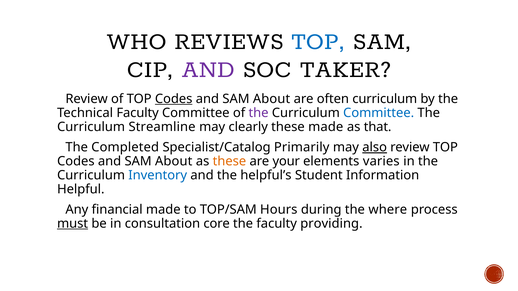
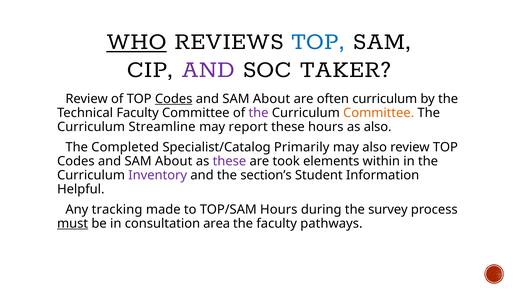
WHO underline: none -> present
Committee at (379, 113) colour: blue -> orange
clearly: clearly -> report
these made: made -> hours
as that: that -> also
also at (375, 147) underline: present -> none
these at (229, 161) colour: orange -> purple
your: your -> took
varies: varies -> within
Inventory colour: blue -> purple
helpful’s: helpful’s -> section’s
financial: financial -> tracking
where: where -> survey
core: core -> area
providing: providing -> pathways
